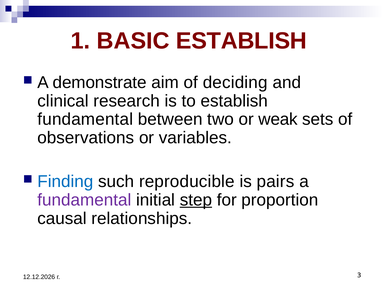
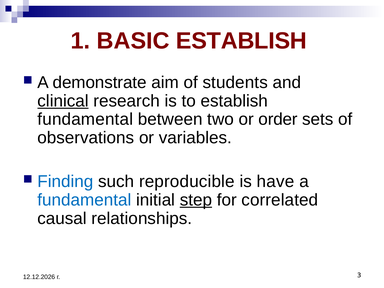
deciding: deciding -> students
clinical underline: none -> present
weak: weak -> order
pairs: pairs -> have
fundamental at (84, 200) colour: purple -> blue
proportion: proportion -> correlated
